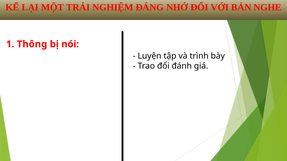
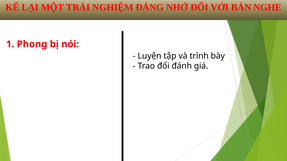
Thông: Thông -> Phong
